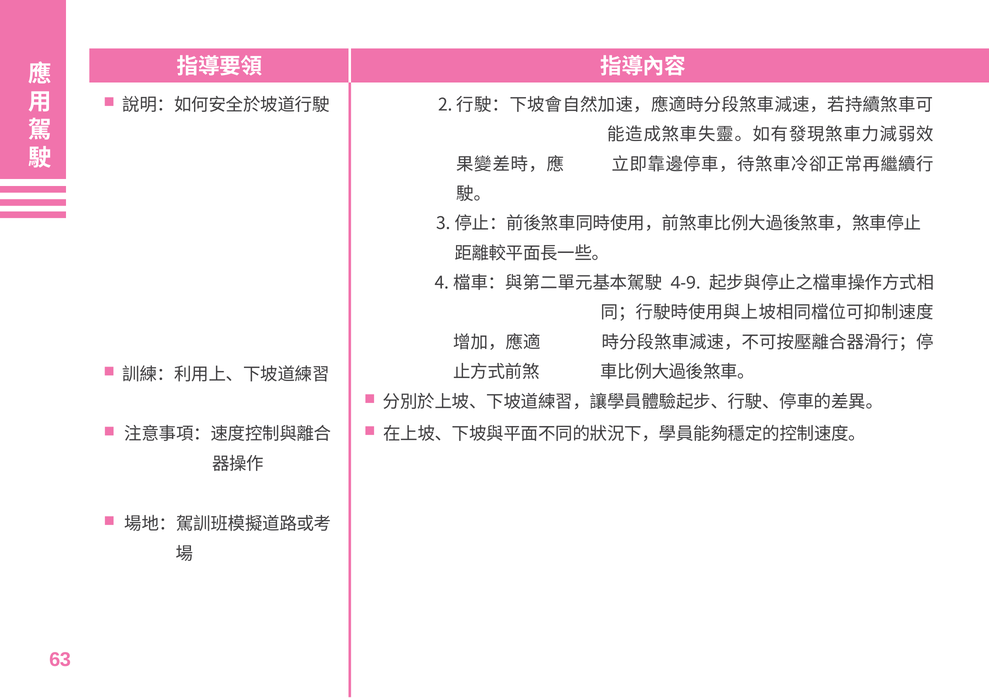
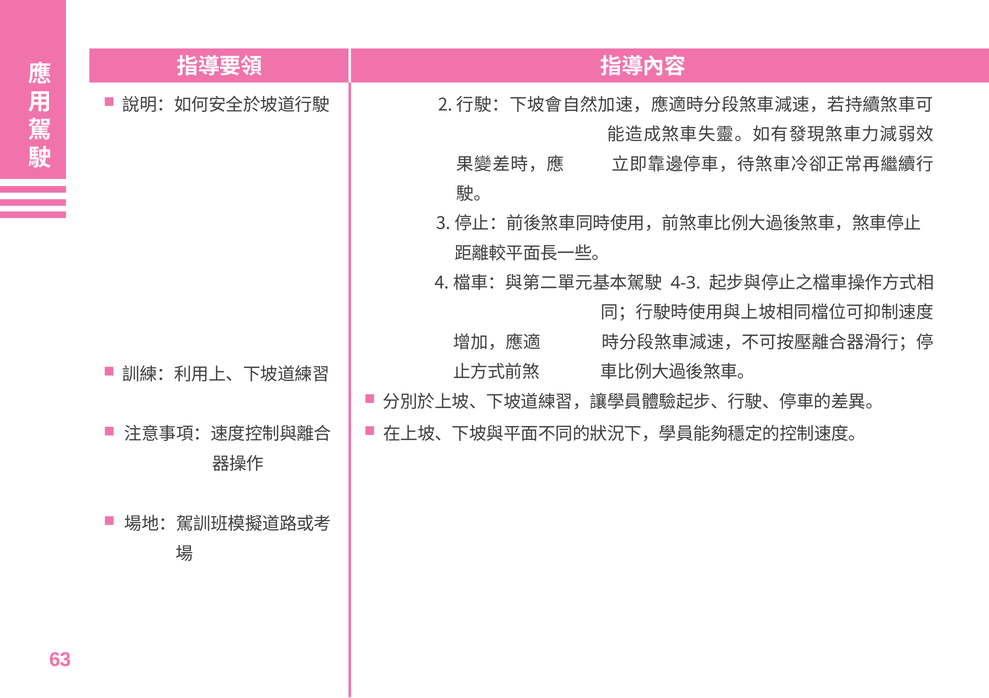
4-9: 4-9 -> 4-3
